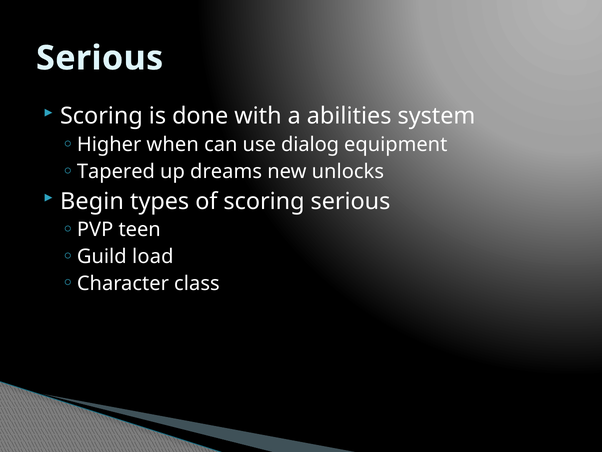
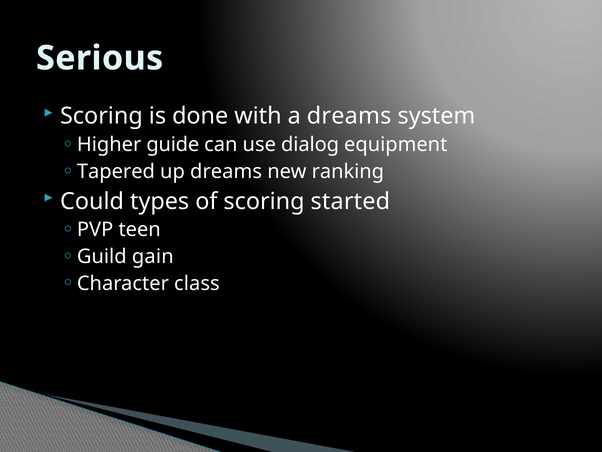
a abilities: abilities -> dreams
when: when -> guide
unlocks: unlocks -> ranking
Begin: Begin -> Could
scoring serious: serious -> started
load: load -> gain
